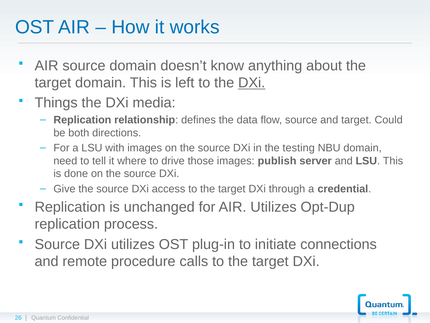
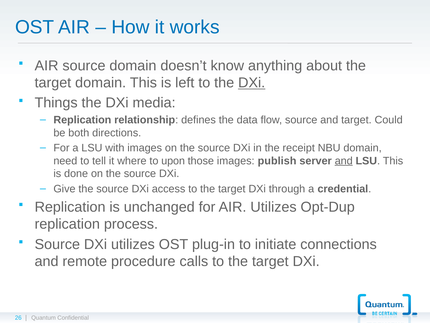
testing: testing -> receipt
drive: drive -> upon
and at (344, 161) underline: none -> present
